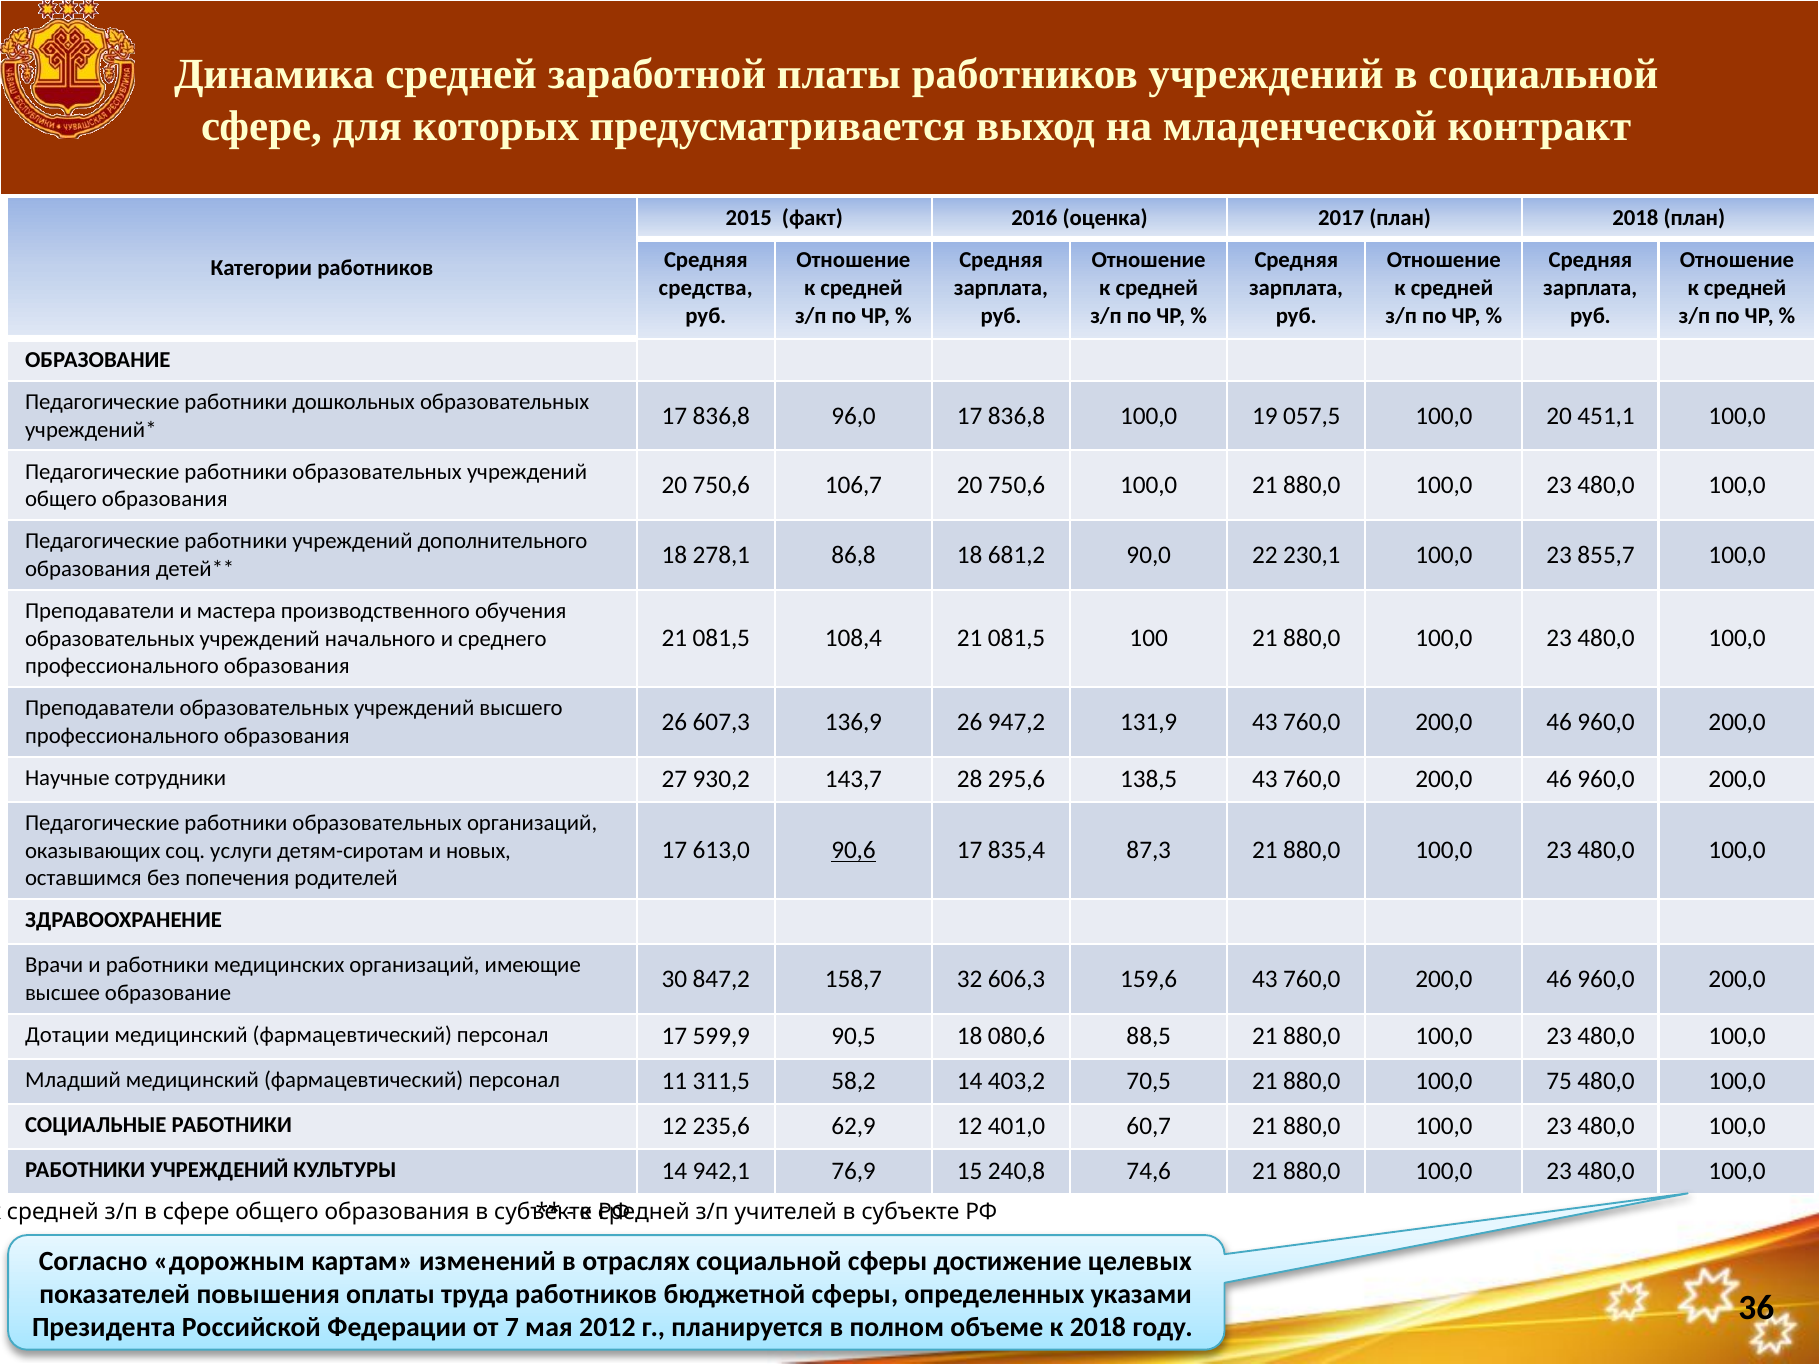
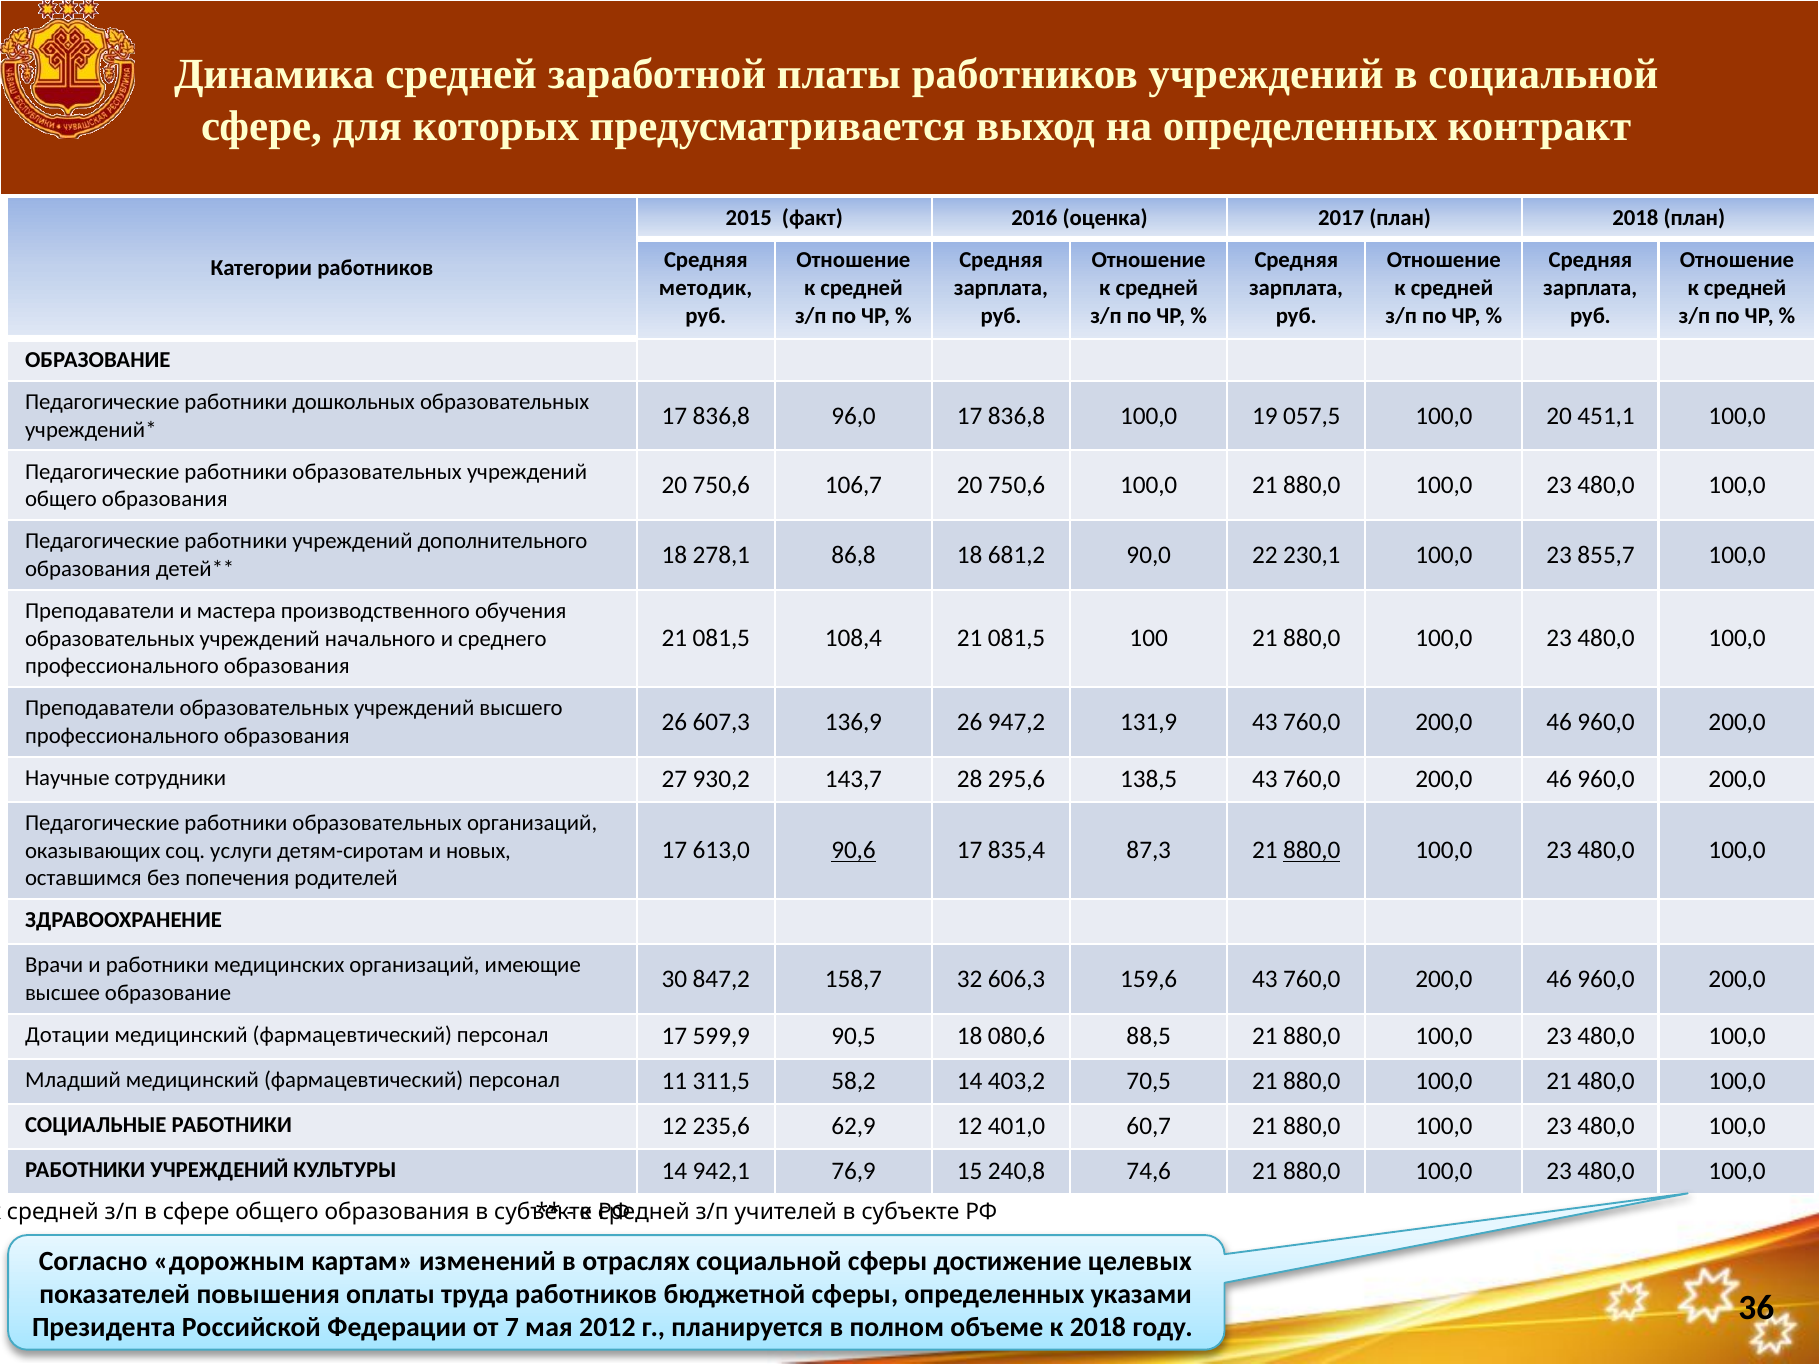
на младенческой: младенческой -> определенных
средства: средства -> методик
880,0 at (1312, 851) underline: none -> present
880,0 100,0 75: 75 -> 21
